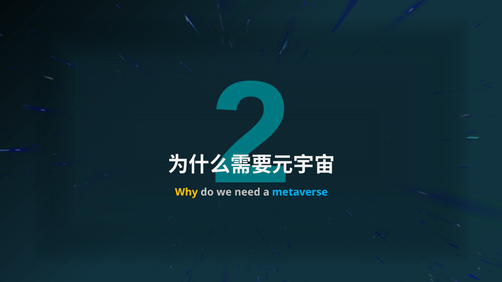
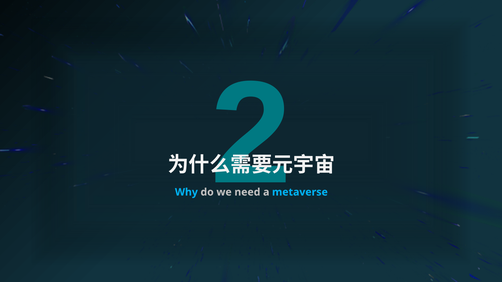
Why colour: yellow -> light blue
